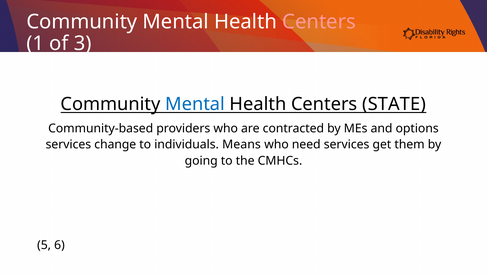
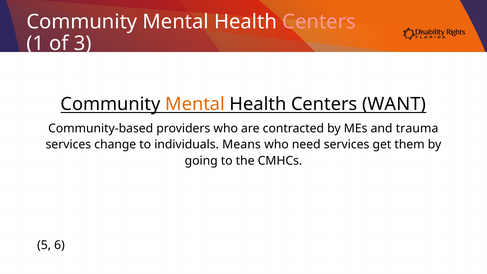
Mental at (195, 104) colour: blue -> orange
STATE: STATE -> WANT
options: options -> trauma
